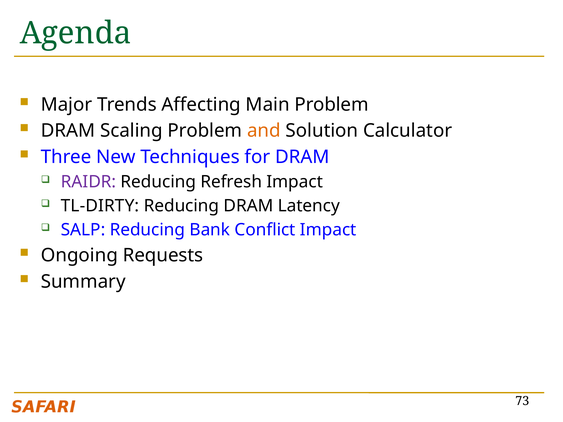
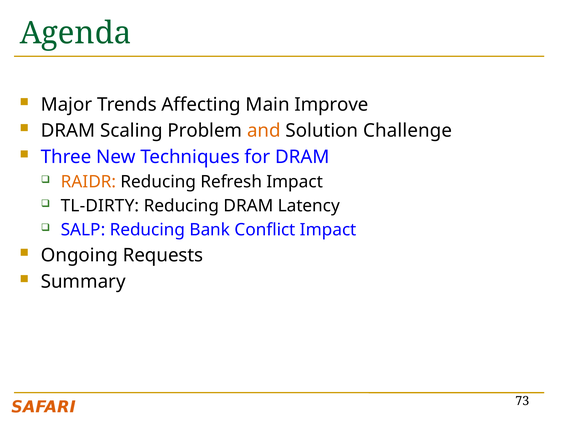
Main Problem: Problem -> Improve
Calculator: Calculator -> Challenge
RAIDR colour: purple -> orange
